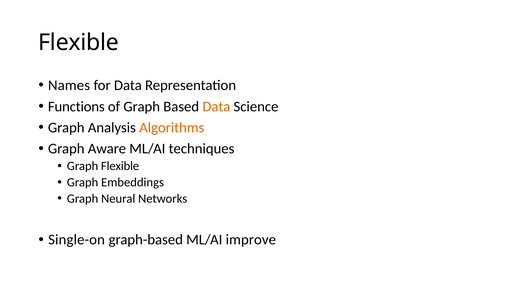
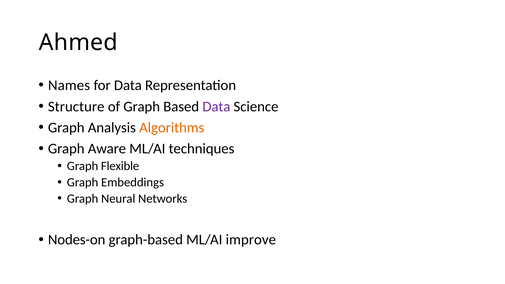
Flexible at (79, 42): Flexible -> Ahmed
Functions: Functions -> Structure
Data at (216, 106) colour: orange -> purple
Single-on: Single-on -> Nodes-on
